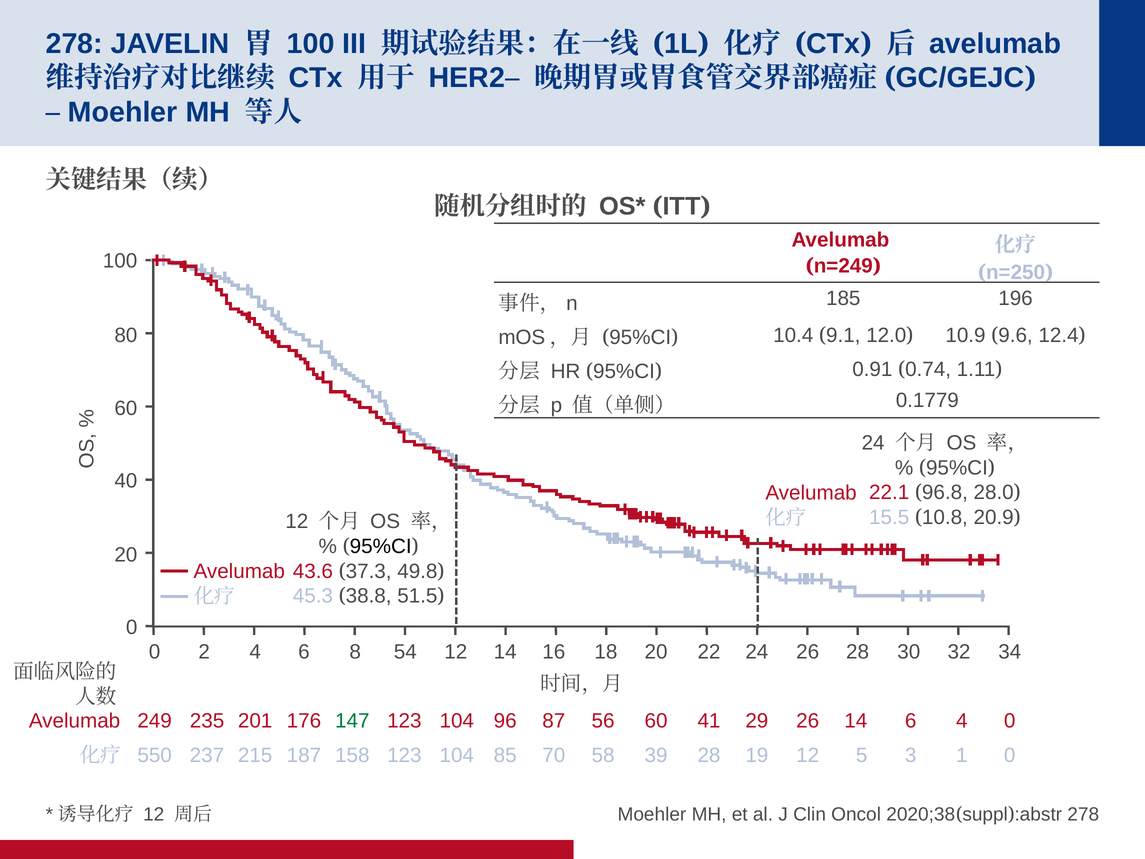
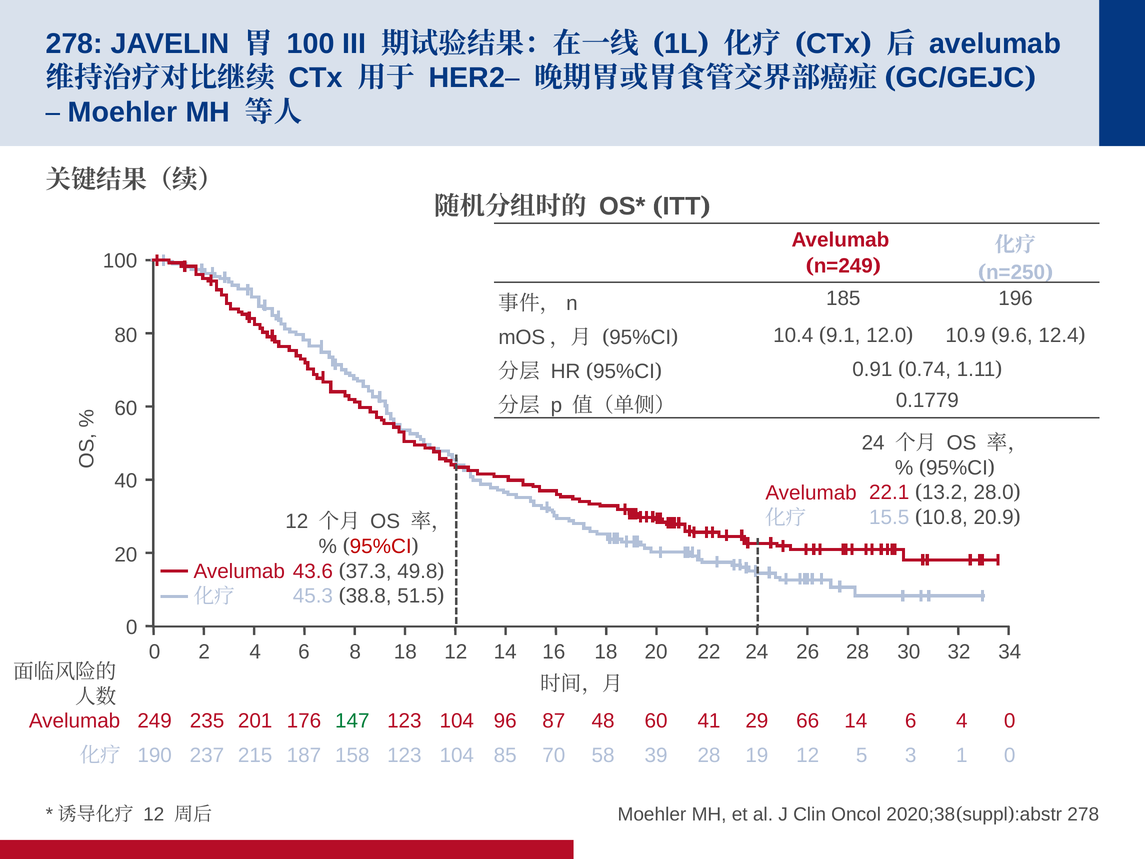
96.8: 96.8 -> 13.2
95%CI at (381, 546) colour: black -> red
8 54: 54 -> 18
56: 56 -> 48
29 26: 26 -> 66
550: 550 -> 190
